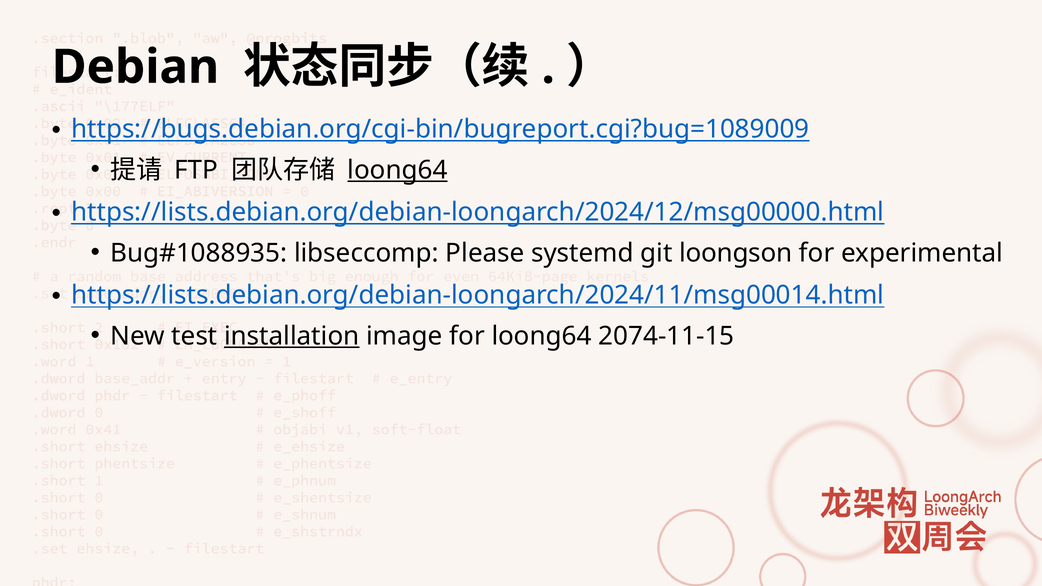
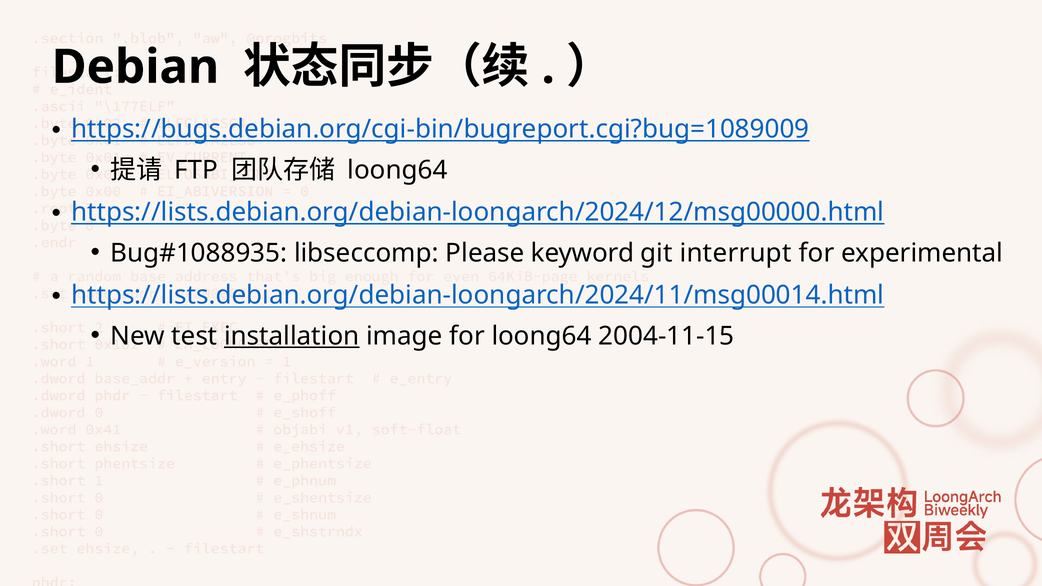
loong64 at (397, 170) underline: present -> none
systemd: systemd -> keyword
loongson: loongson -> interrupt
2074-11-15: 2074-11-15 -> 2004-11-15
